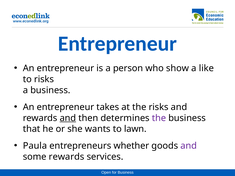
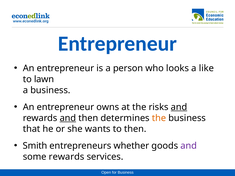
show: show -> looks
to risks: risks -> lawn
takes: takes -> owns
and at (179, 107) underline: none -> present
the at (159, 118) colour: purple -> orange
to lawn: lawn -> then
Paula: Paula -> Smith
